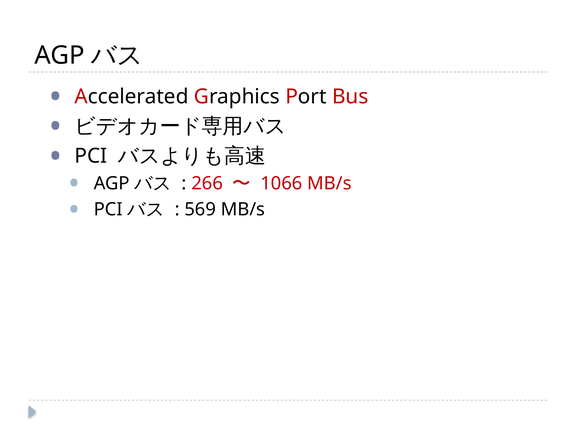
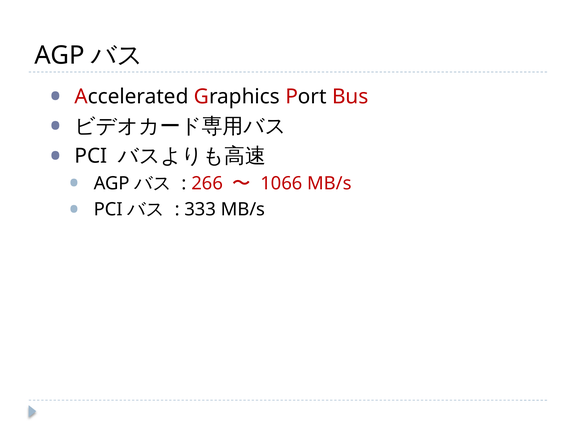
569: 569 -> 333
